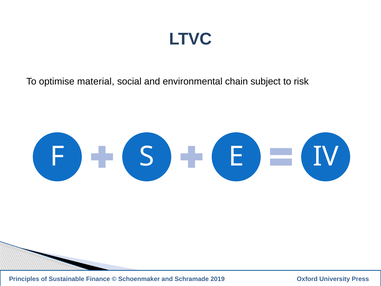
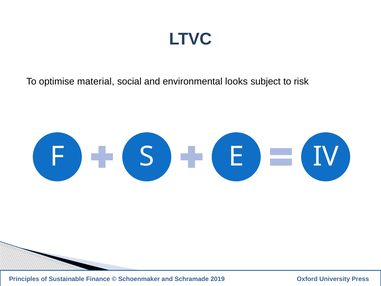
chain: chain -> looks
